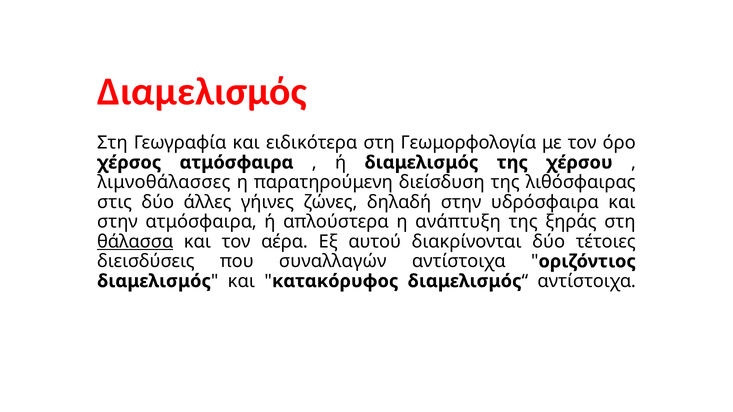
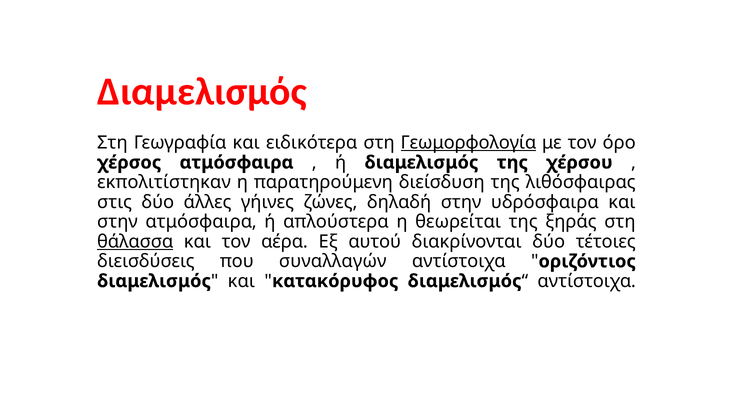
Γεωμορφολογία underline: none -> present
λιμνοθάλασσες: λιμνοθάλασσες -> εκπολιτίστηκαν
ανάπτυξη: ανάπτυξη -> θεωρείται
